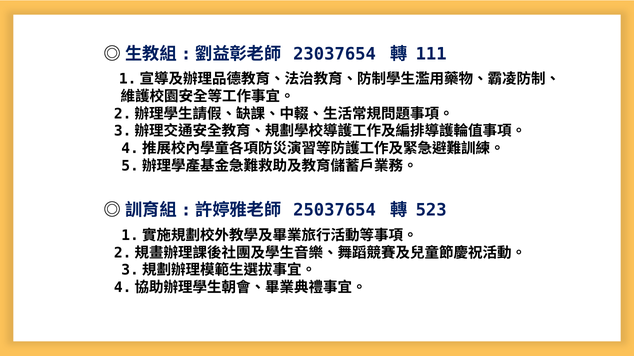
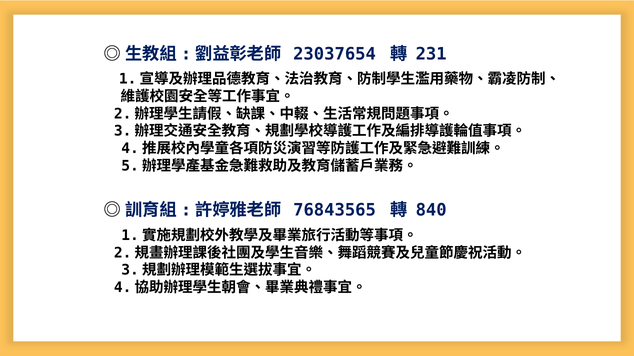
111: 111 -> 231
25037654: 25037654 -> 76843565
523: 523 -> 840
